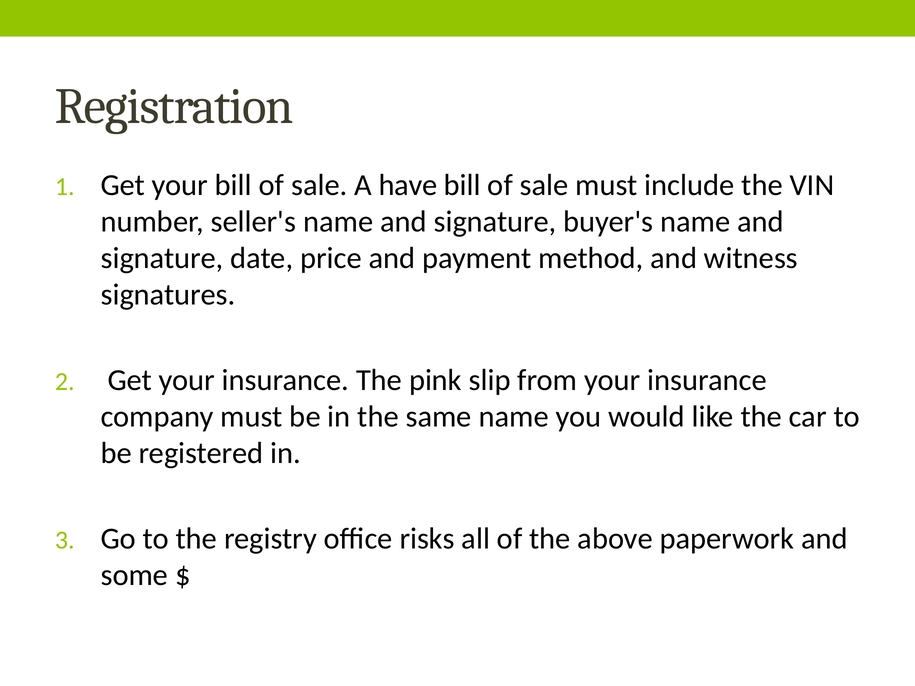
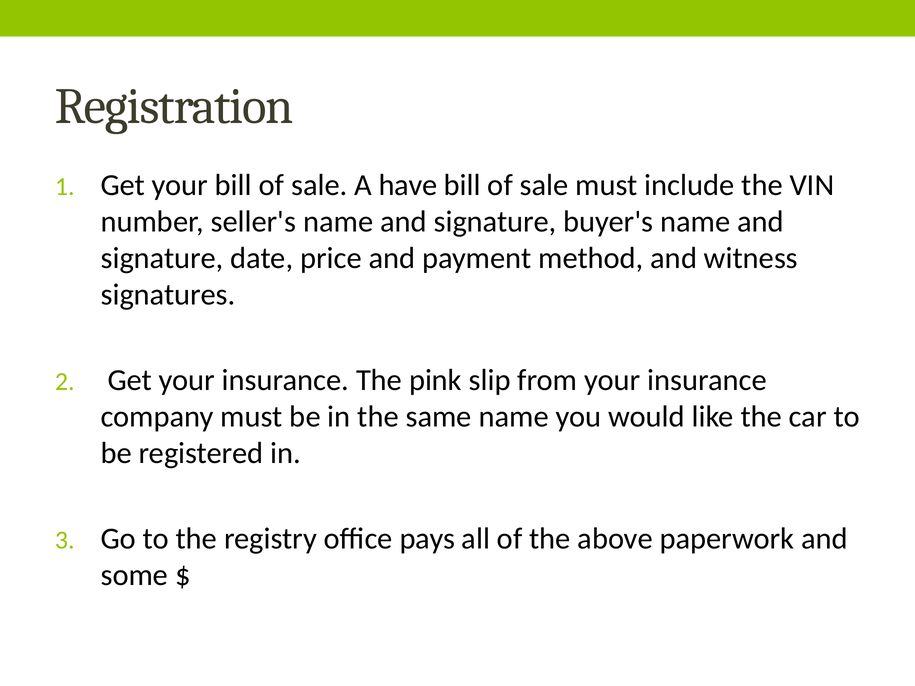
risks: risks -> pays
